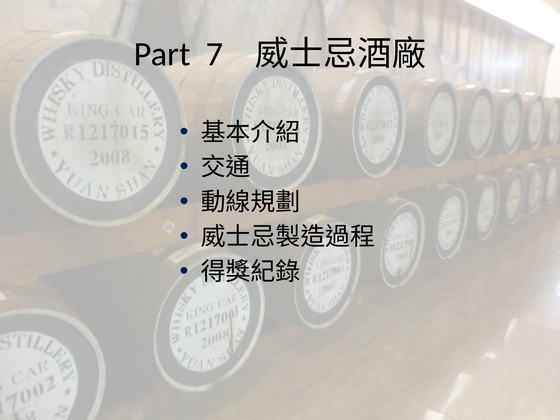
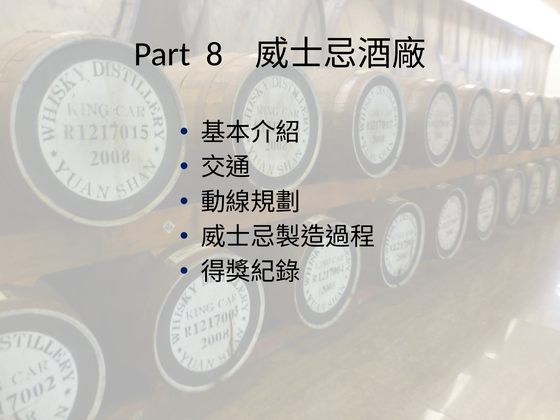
7: 7 -> 8
